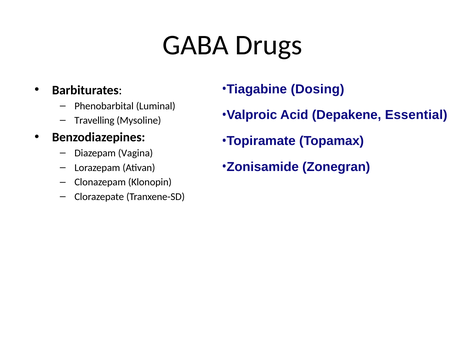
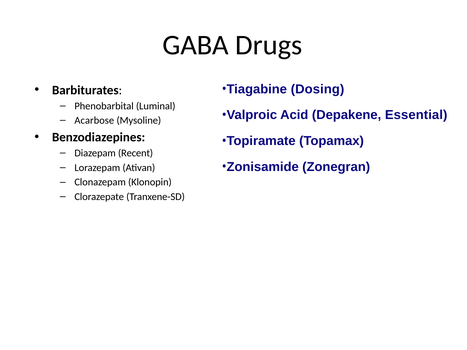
Travelling: Travelling -> Acarbose
Vagina: Vagina -> Recent
